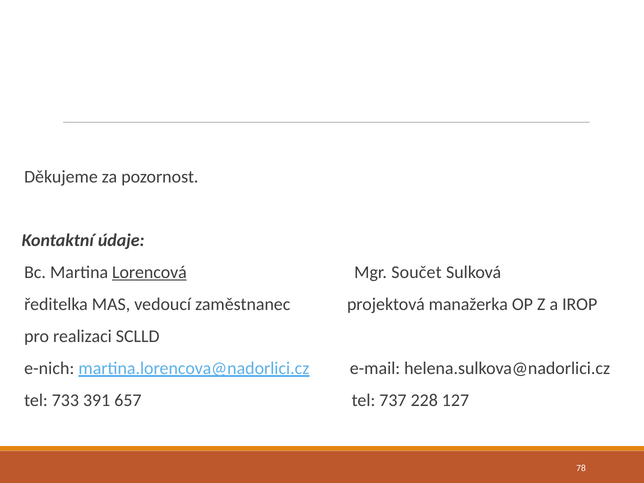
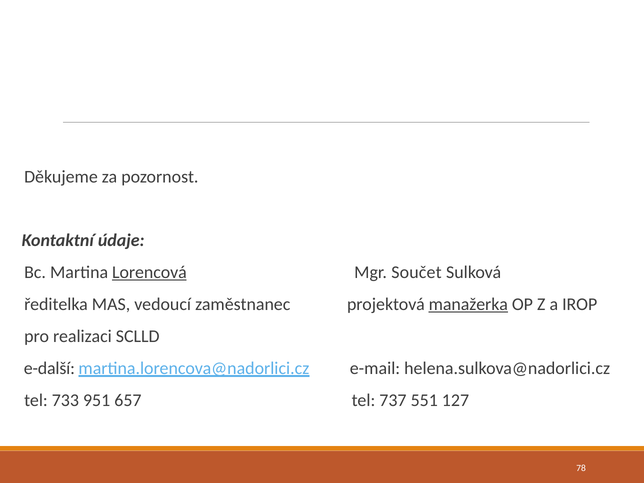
manažerka underline: none -> present
e-nich: e-nich -> e-další
391: 391 -> 951
228: 228 -> 551
